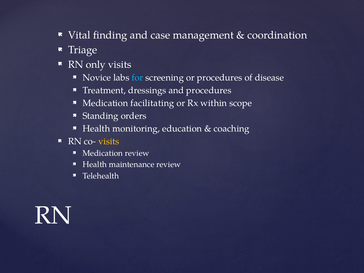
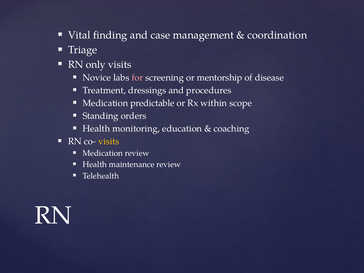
for colour: light blue -> pink
or procedures: procedures -> mentorship
facilitating: facilitating -> predictable
